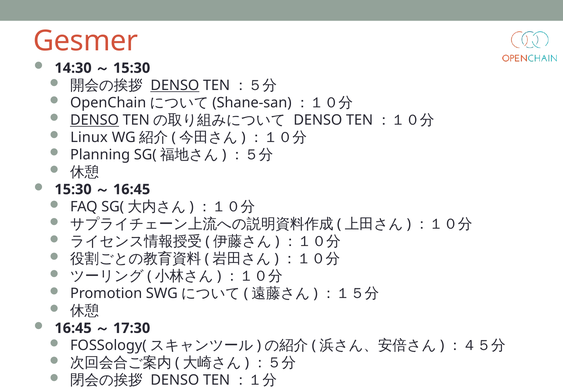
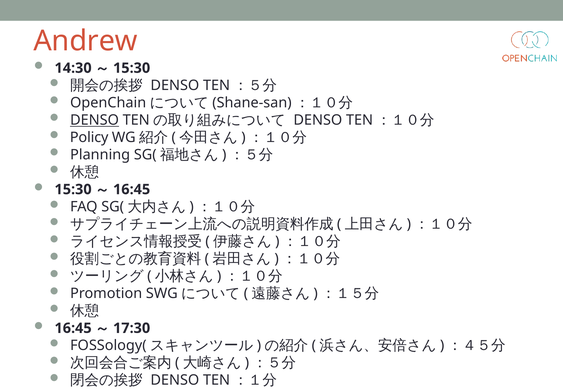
Gesmer: Gesmer -> Andrew
DENSO at (175, 85) underline: present -> none
Linux: Linux -> Policy
